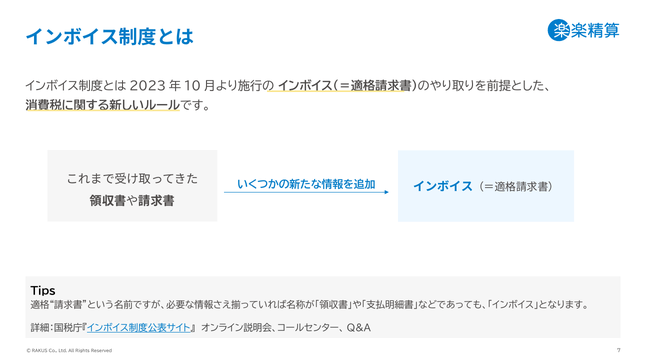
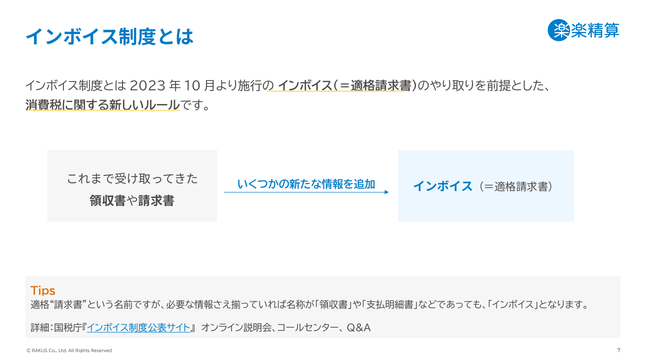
Tips colour: black -> orange
